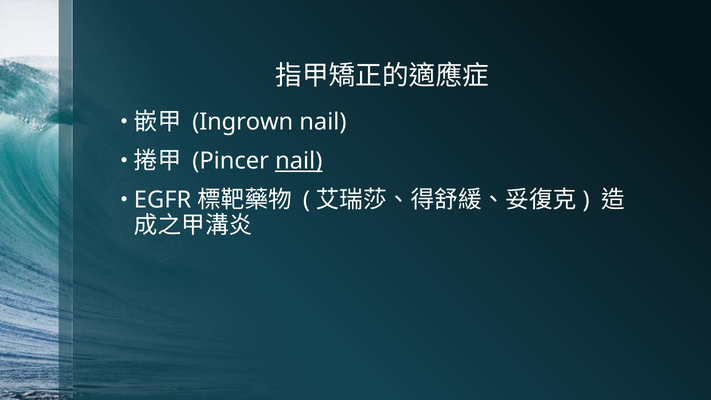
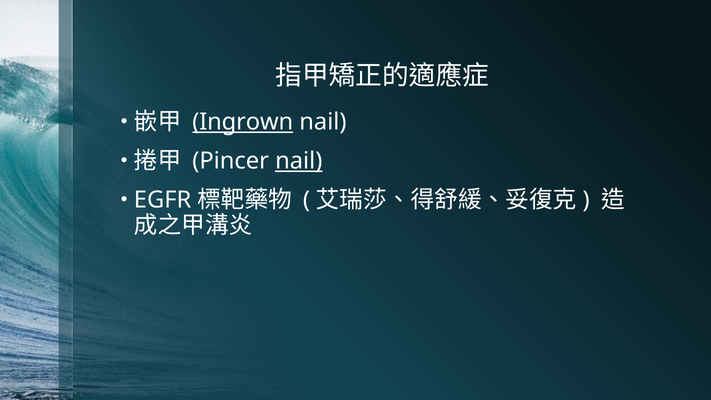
Ingrown underline: none -> present
